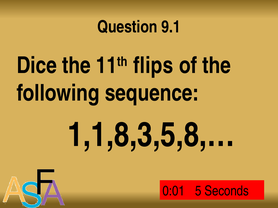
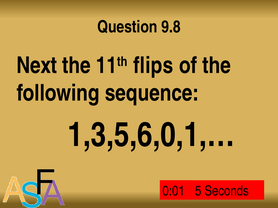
9.1: 9.1 -> 9.8
Dice: Dice -> Next
1,1,8,3,5,8,…: 1,1,8,3,5,8,… -> 1,3,5,6,0,1,…
